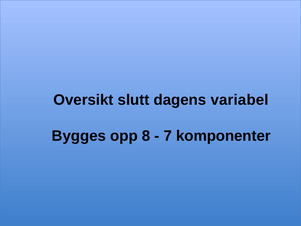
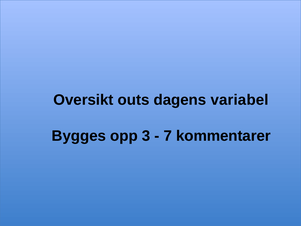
slutt: slutt -> outs
8: 8 -> 3
komponenter: komponenter -> kommentarer
